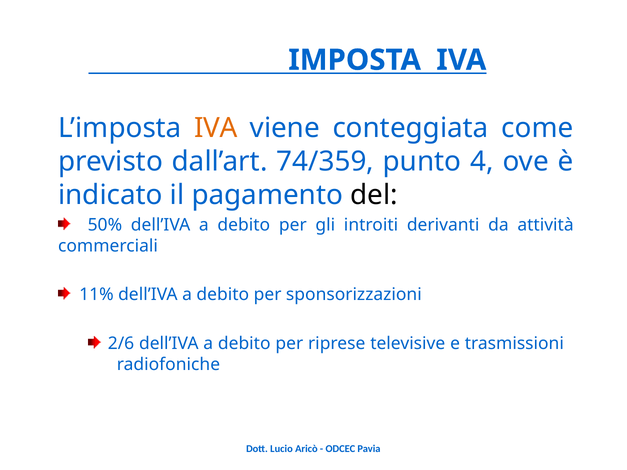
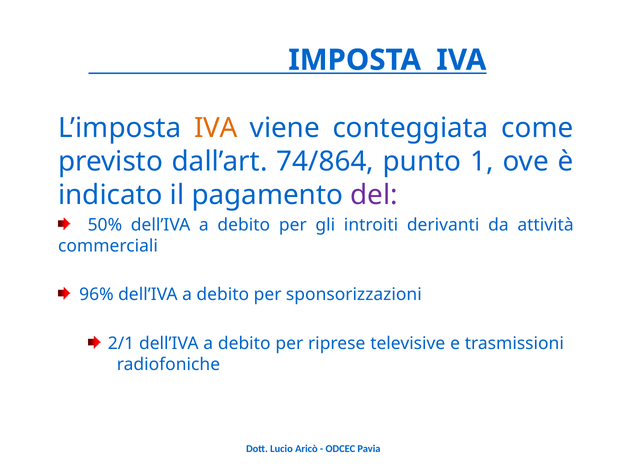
74/359: 74/359 -> 74/864
4: 4 -> 1
del colour: black -> purple
11%: 11% -> 96%
2/6: 2/6 -> 2/1
